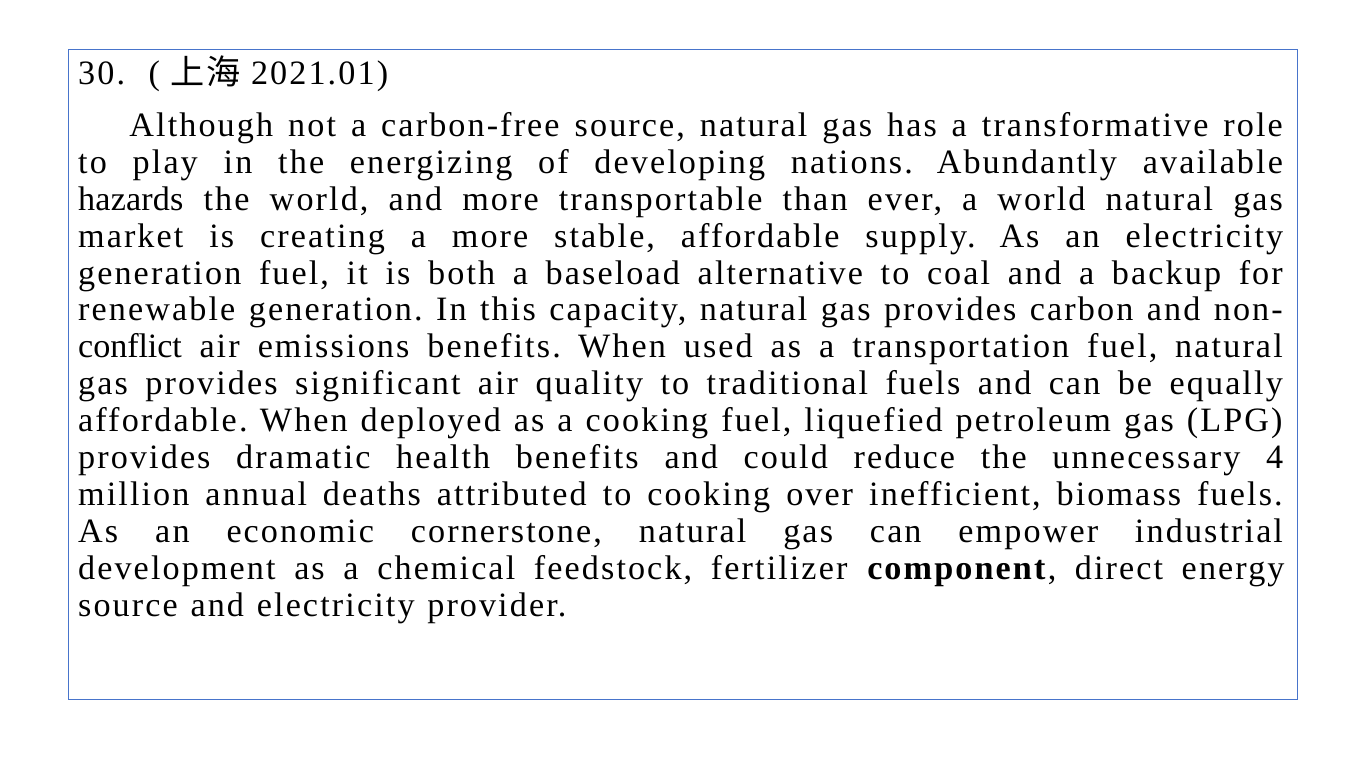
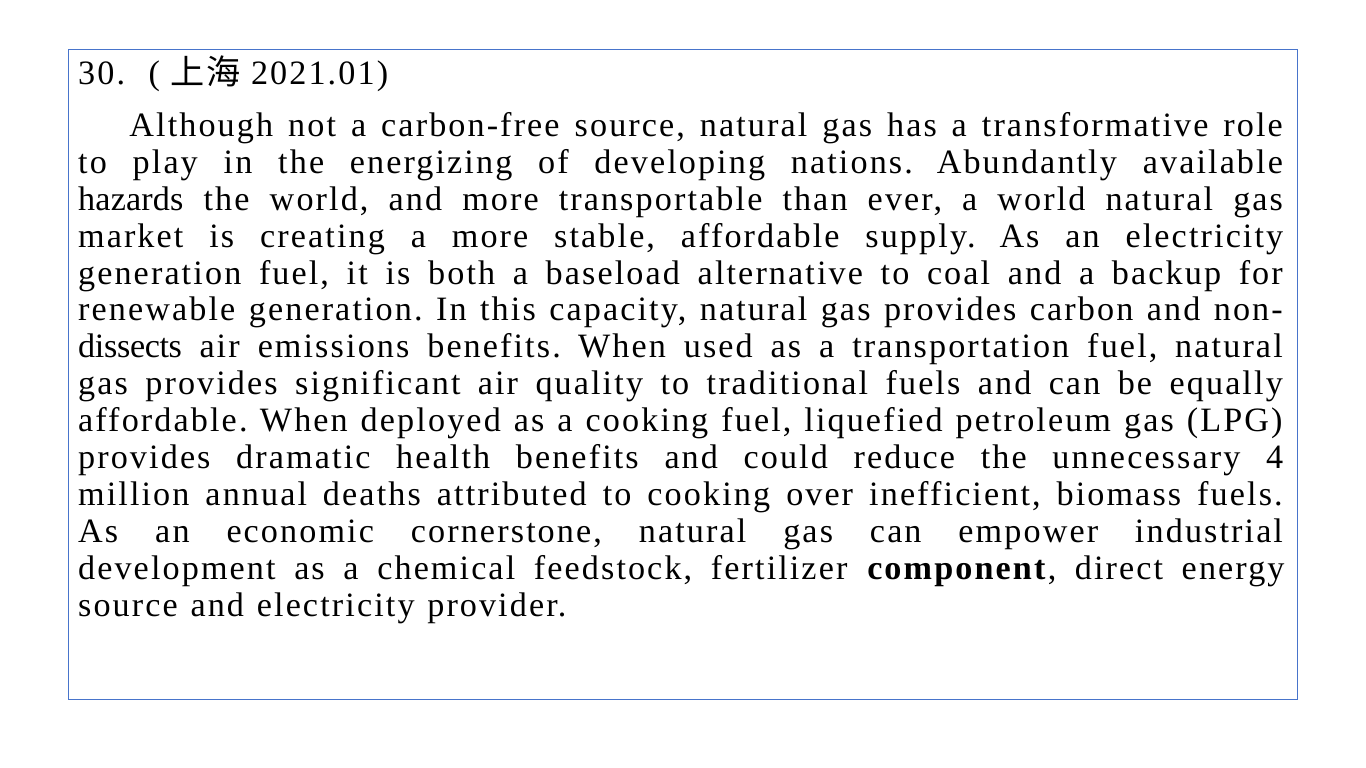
conflict: conflict -> dissects
